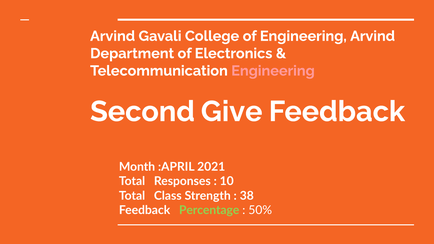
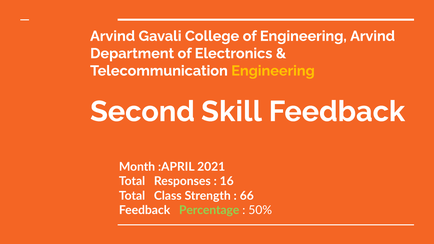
Engineering at (273, 71) colour: pink -> yellow
Give: Give -> Skill
10: 10 -> 16
38: 38 -> 66
